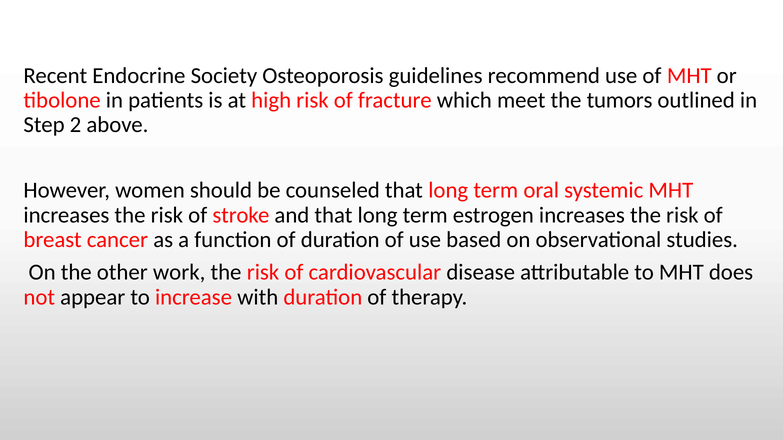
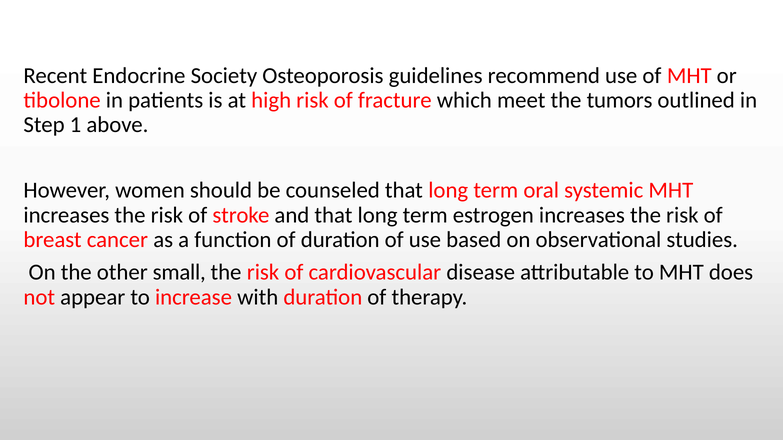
2: 2 -> 1
work: work -> small
